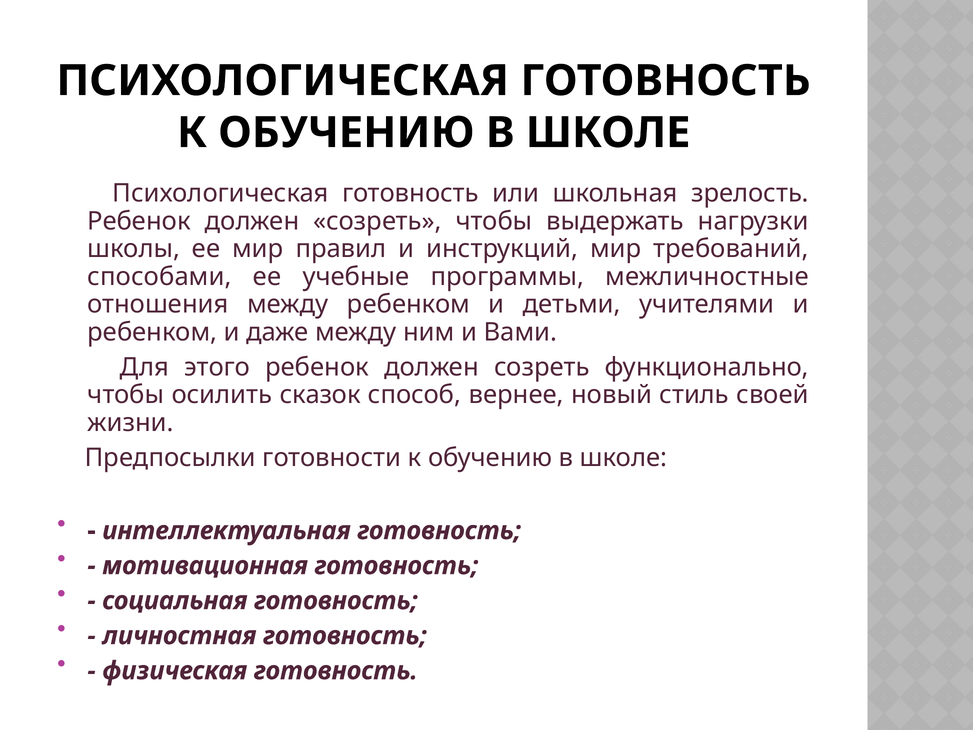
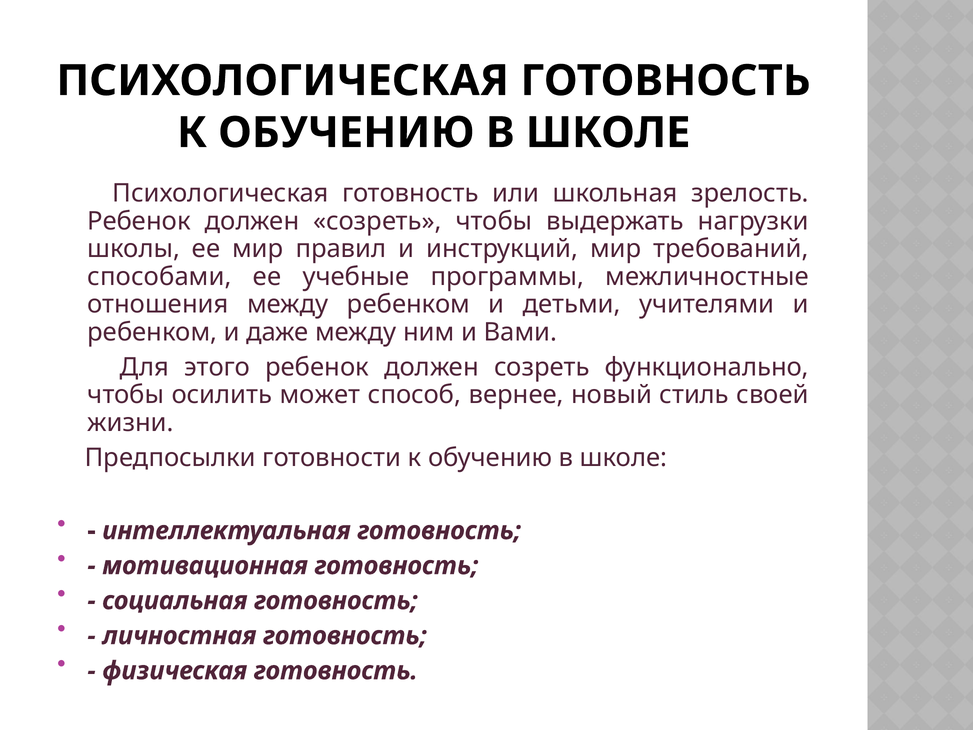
сказок: сказок -> может
